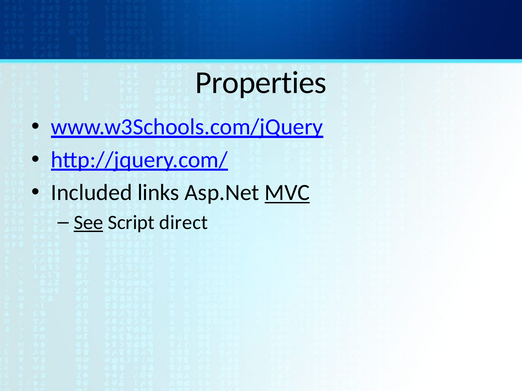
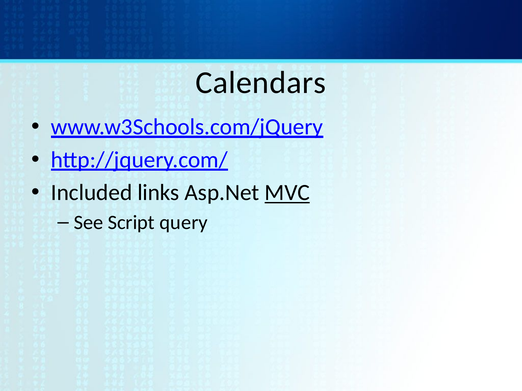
Properties: Properties -> Calendars
See underline: present -> none
direct: direct -> query
